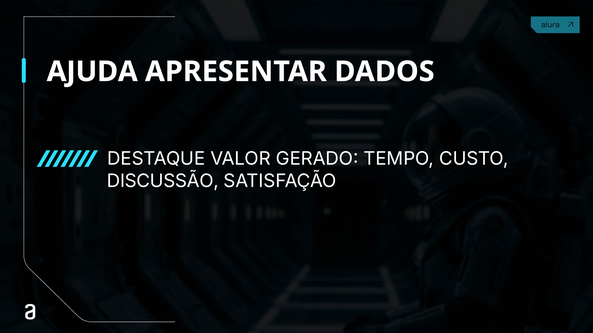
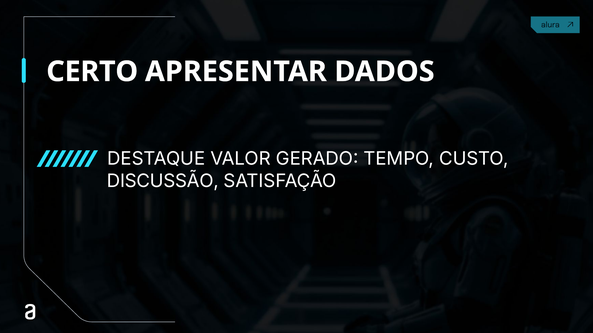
AJUDA: AJUDA -> CERTO
